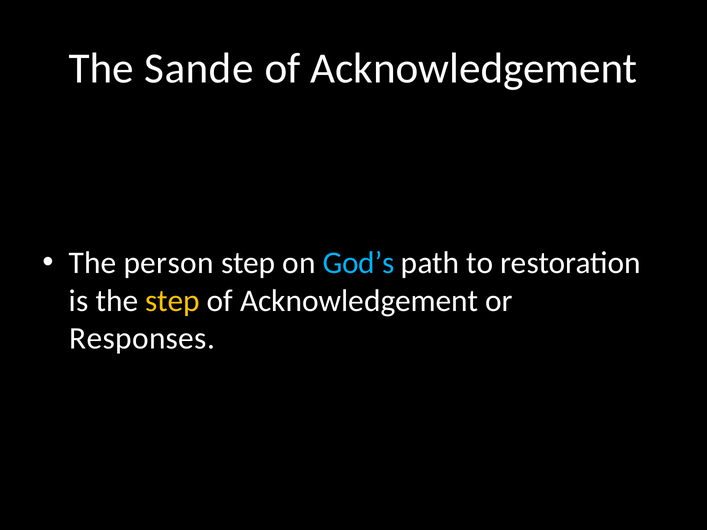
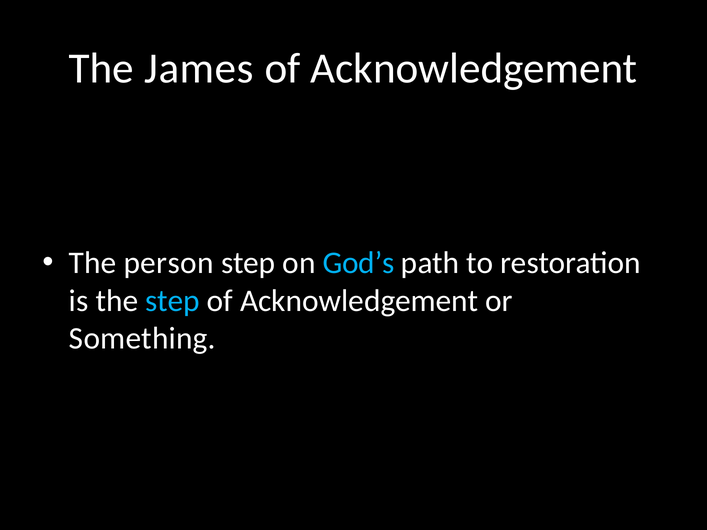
Sande: Sande -> James
step at (173, 301) colour: yellow -> light blue
Responses: Responses -> Something
